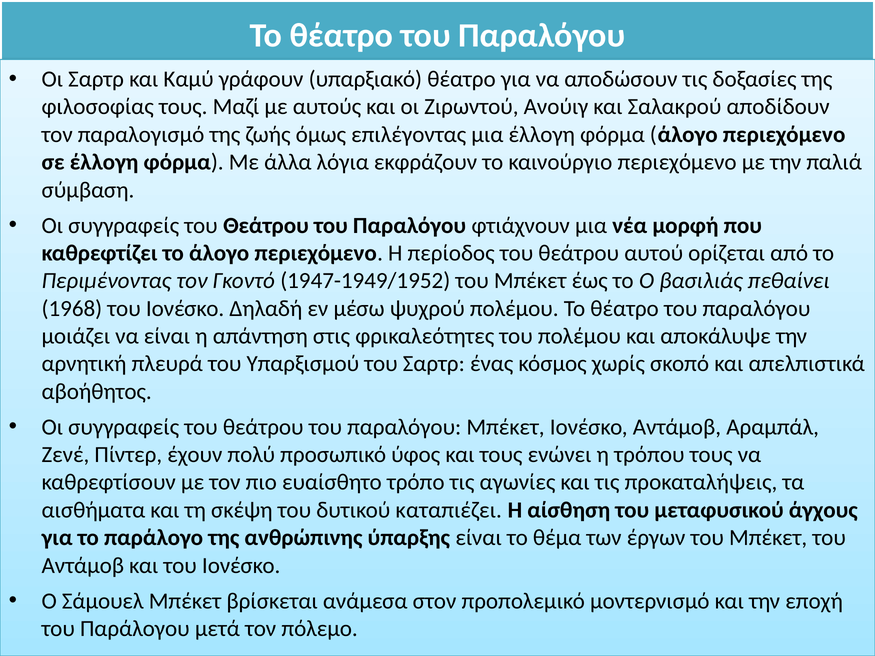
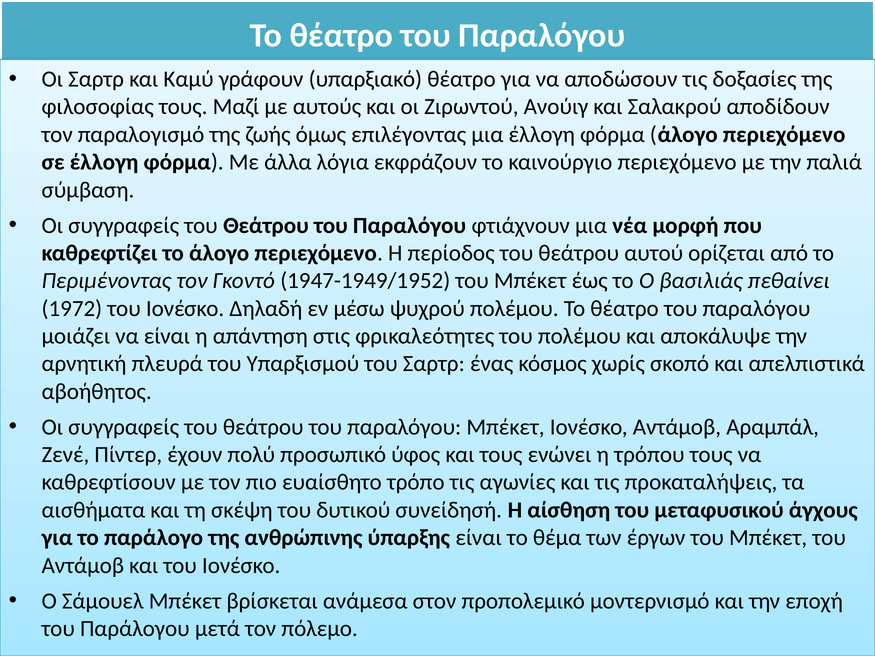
1968: 1968 -> 1972
καταπιέζει: καταπιέζει -> συνείδησή
